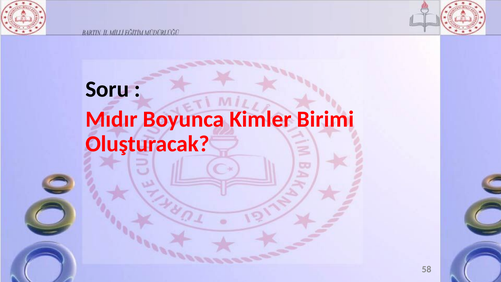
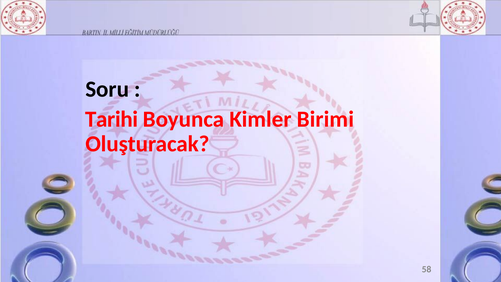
Mıdır: Mıdır -> Tarihi
